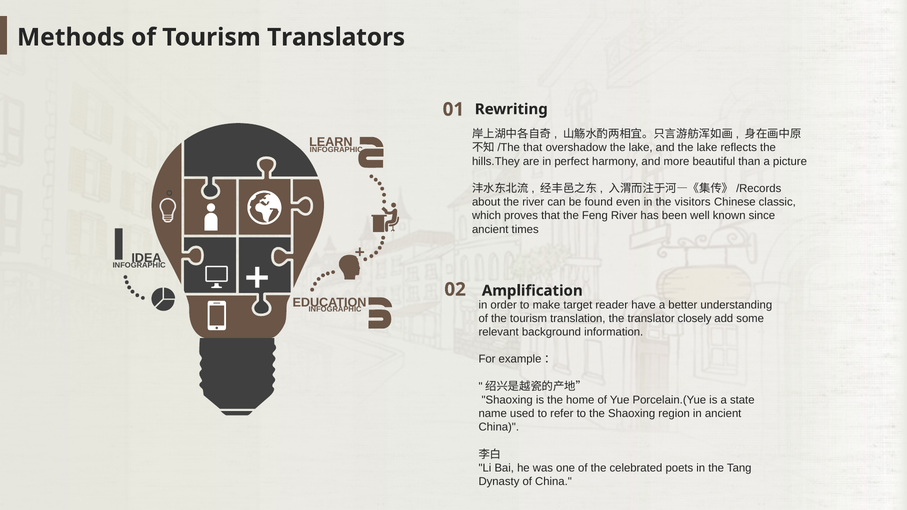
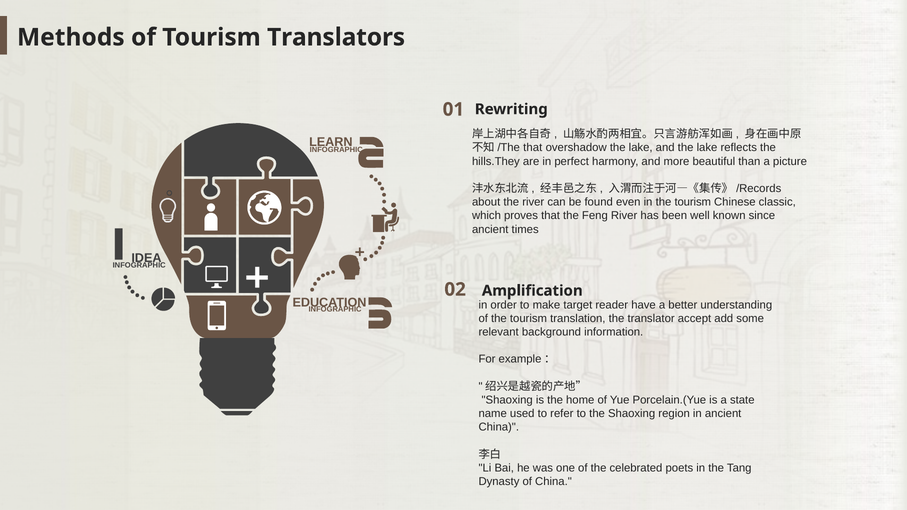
in the visitors: visitors -> tourism
closely: closely -> accept
